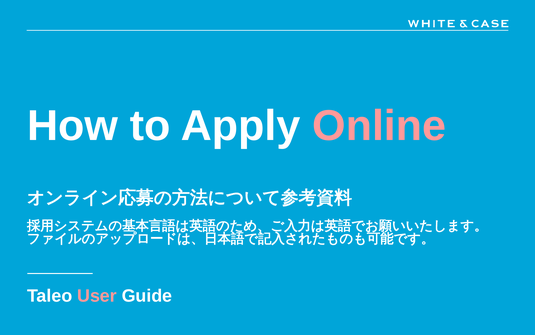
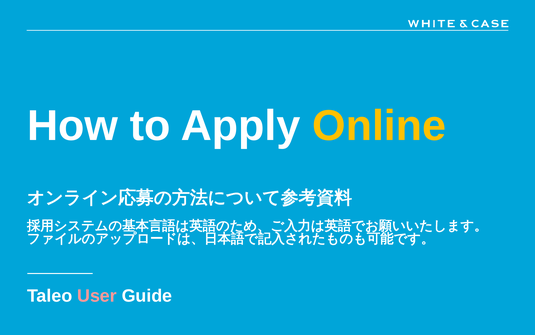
Online colour: pink -> yellow
